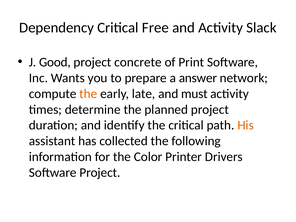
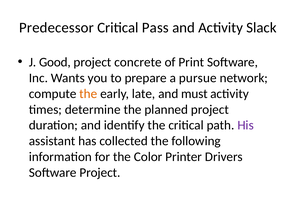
Dependency: Dependency -> Predecessor
Free: Free -> Pass
answer: answer -> pursue
His colour: orange -> purple
